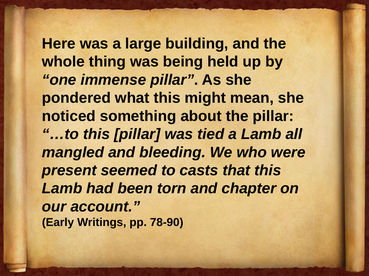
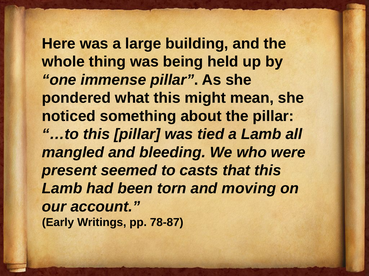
chapter: chapter -> moving
78-90: 78-90 -> 78-87
